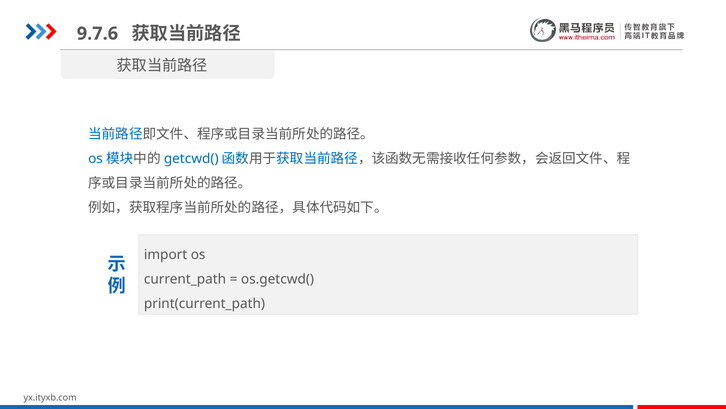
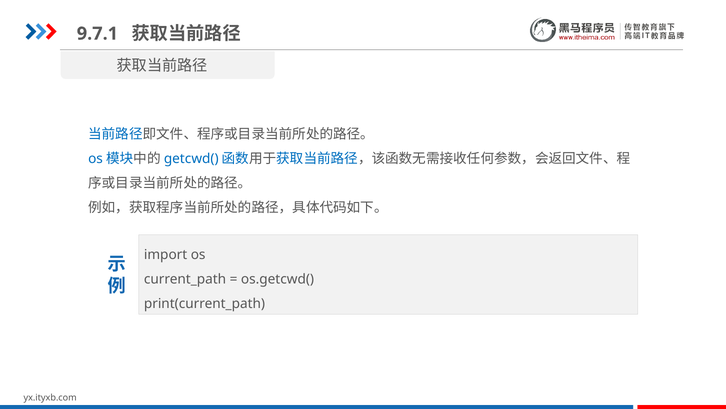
9.7.6: 9.7.6 -> 9.7.1
